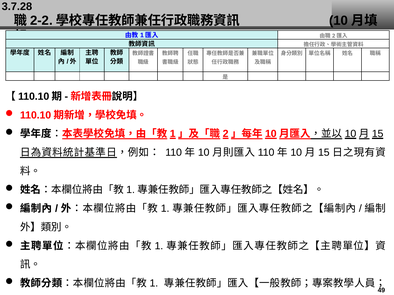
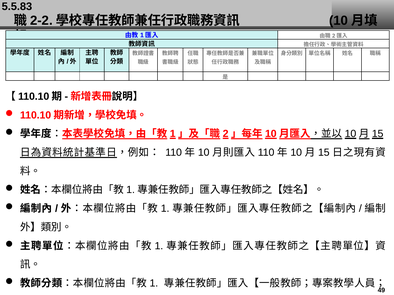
3.7.28: 3.7.28 -> 5.5.83
